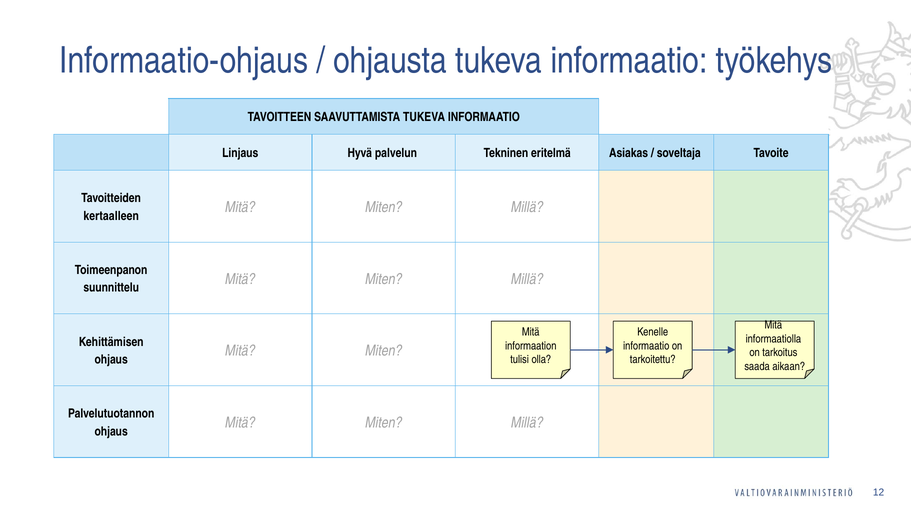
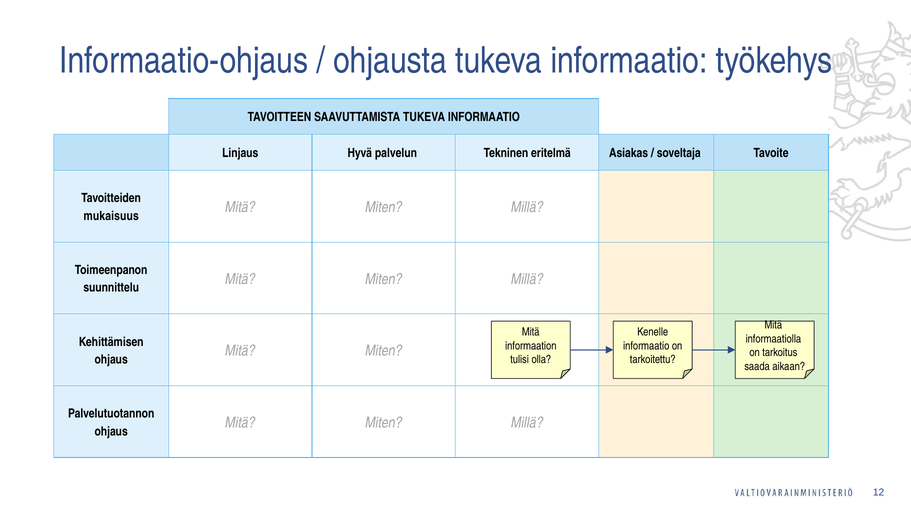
kertaalleen: kertaalleen -> mukaisuus
